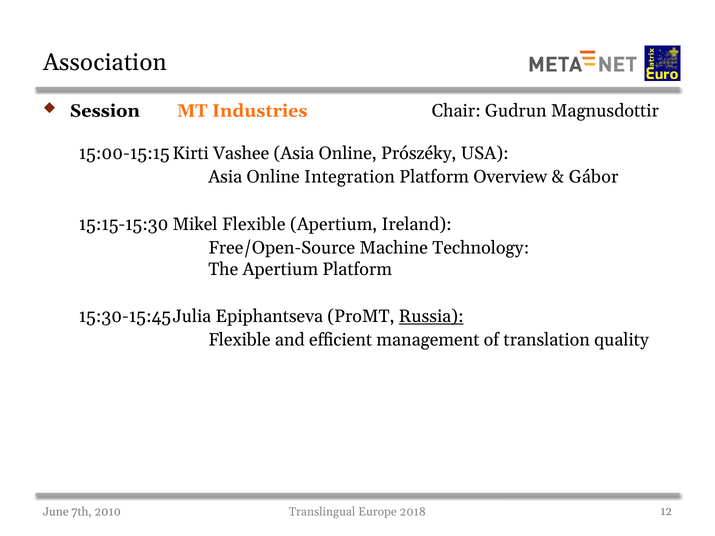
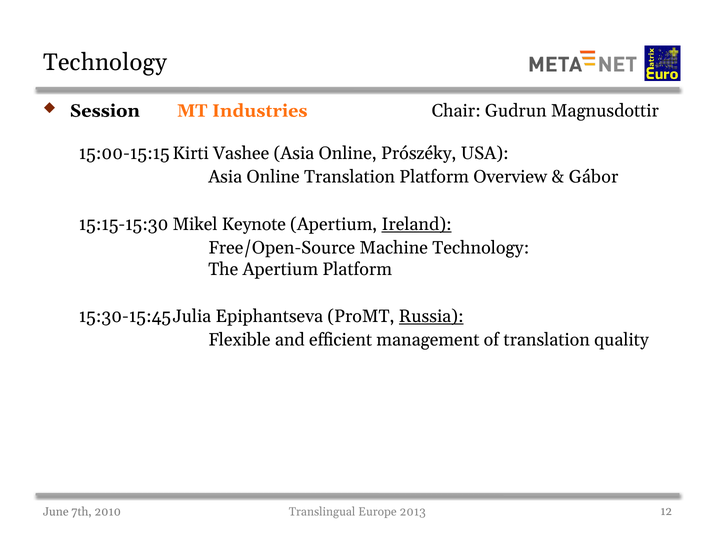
Association at (105, 62): Association -> Technology
Online Integration: Integration -> Translation
Flexible at (254, 224): Flexible -> Keynote
Ireland underline: none -> present
2018: 2018 -> 2013
